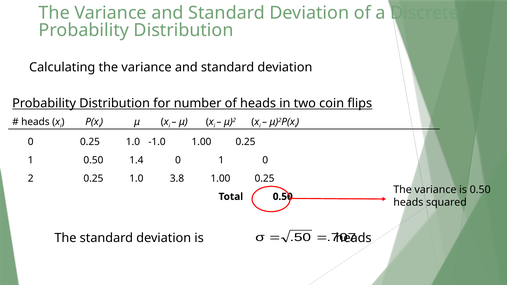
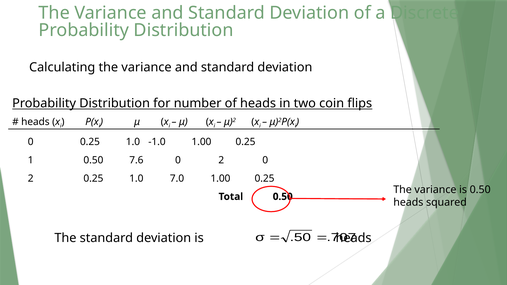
1.4: 1.4 -> 7.6
1 at (221, 160): 1 -> 2
3.8: 3.8 -> 7.0
